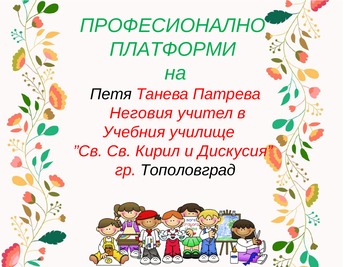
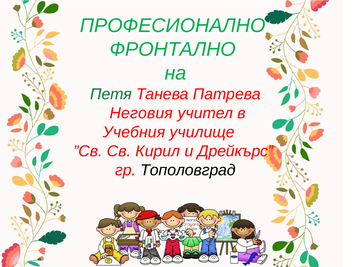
ПЛАТФОРМИ: ПЛАТФОРМИ -> ФРОНТАЛНО
Петя colour: black -> green
Дискусия: Дискусия -> Дрейкърс
